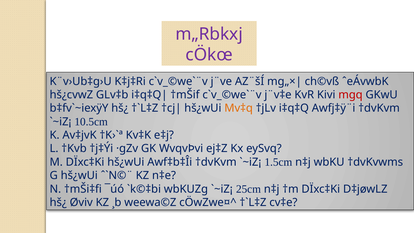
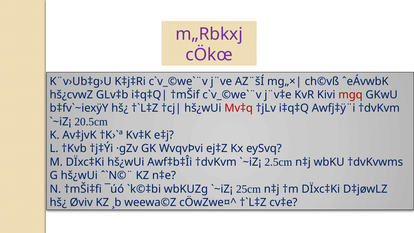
Mv‡q colour: orange -> red
10.5cm: 10.5cm -> 20.5cm
1.5cm: 1.5cm -> 2.5cm
